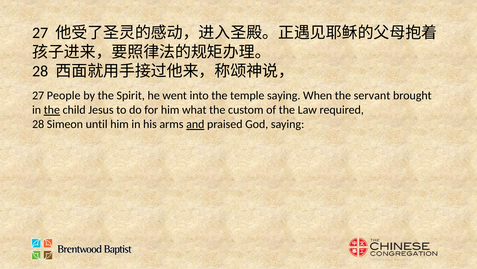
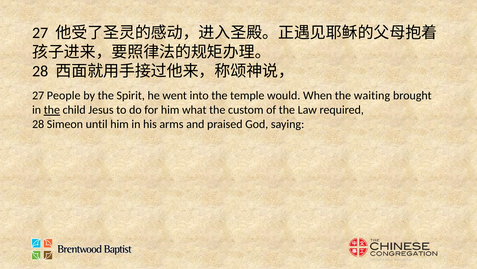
temple saying: saying -> would
servant: servant -> waiting
and underline: present -> none
